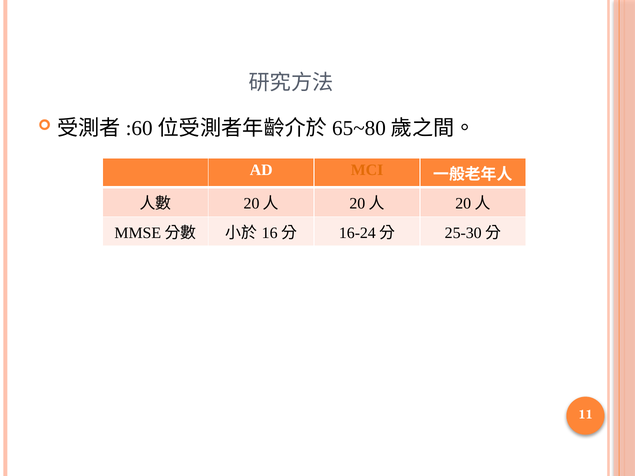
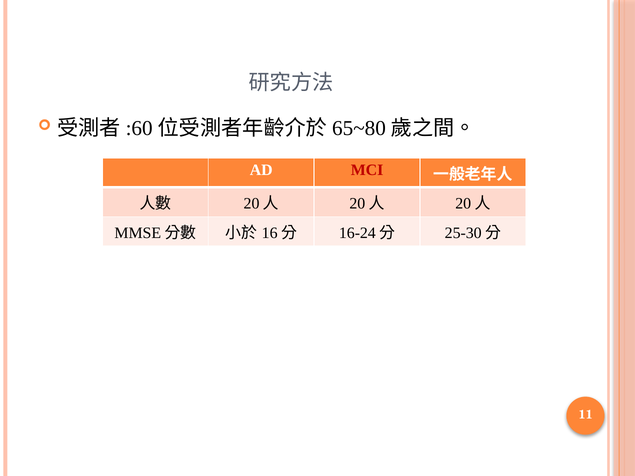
MCI colour: orange -> red
